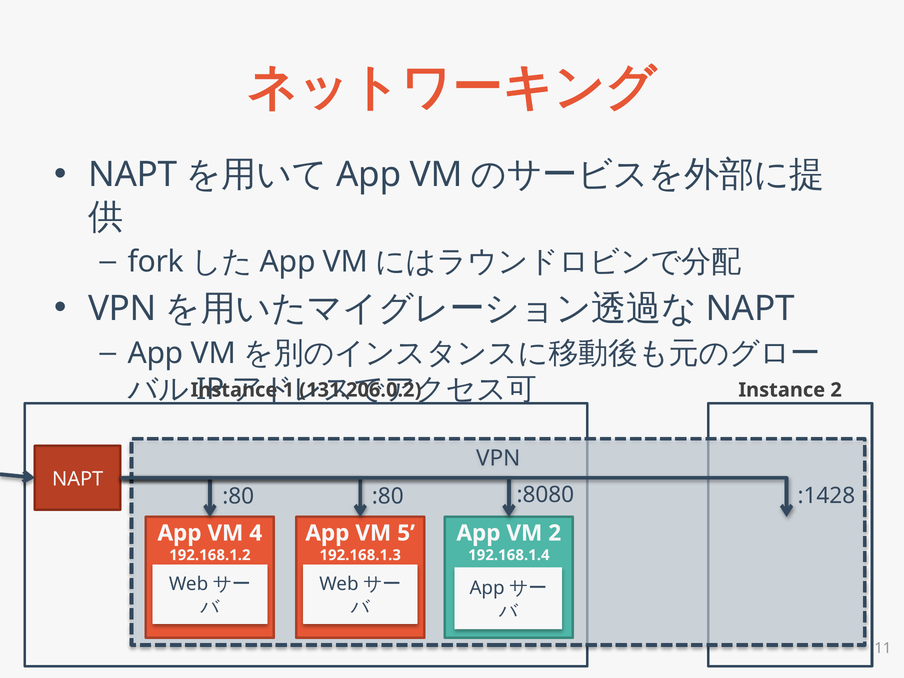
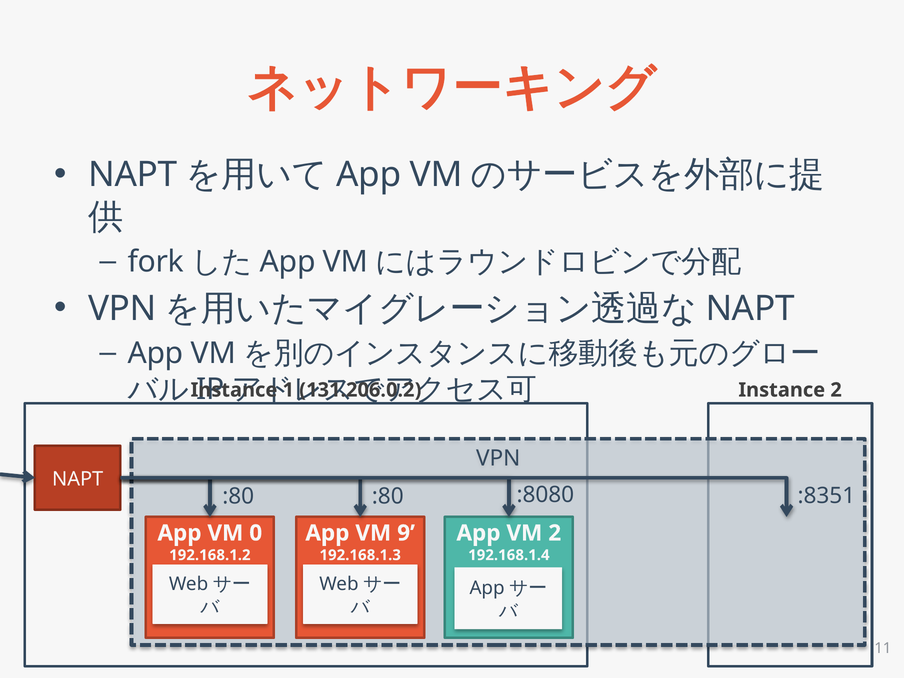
:1428: :1428 -> :8351
4: 4 -> 0
5: 5 -> 9
